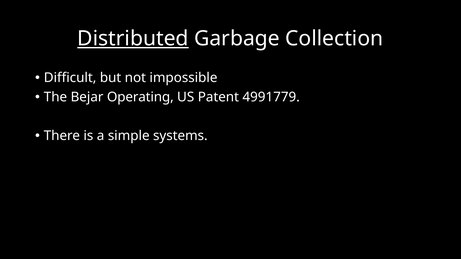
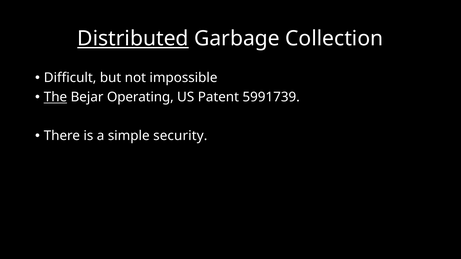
The underline: none -> present
4991779: 4991779 -> 5991739
systems: systems -> security
